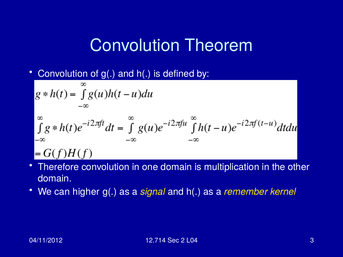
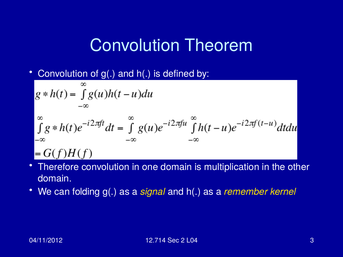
higher: higher -> folding
